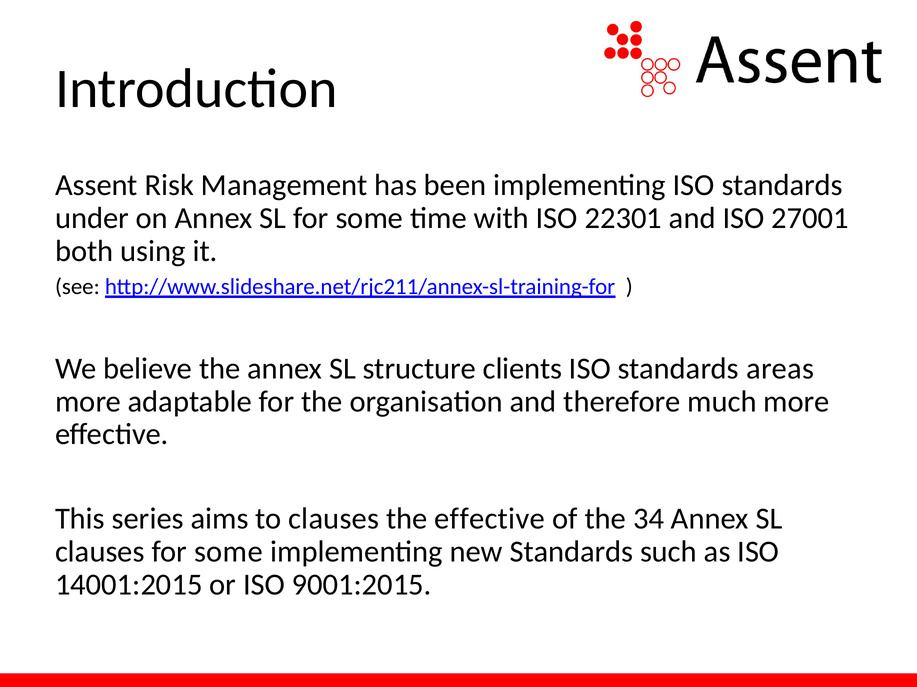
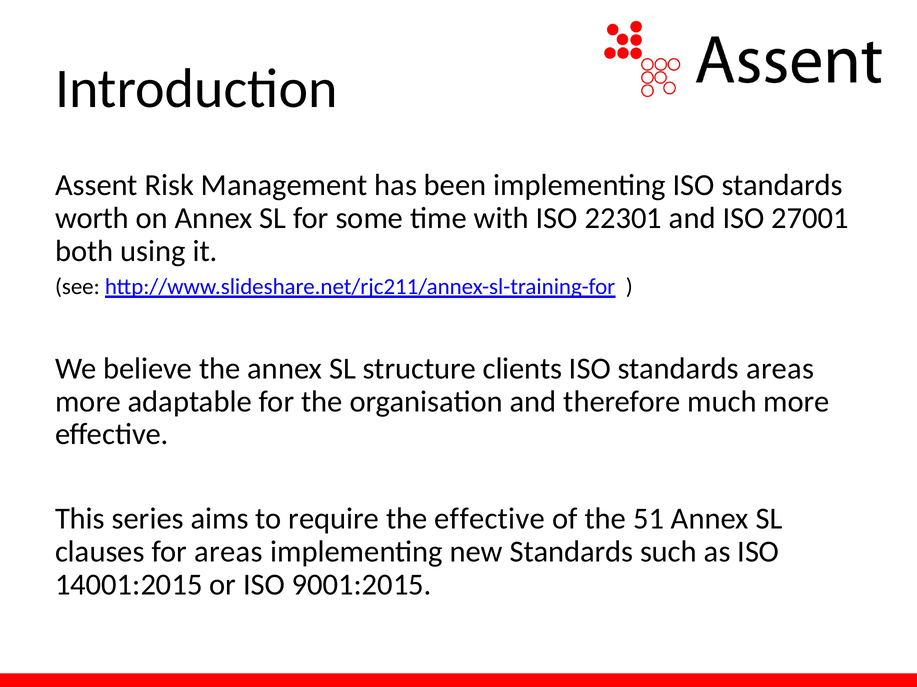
under: under -> worth
to clauses: clauses -> require
34: 34 -> 51
clauses for some: some -> areas
